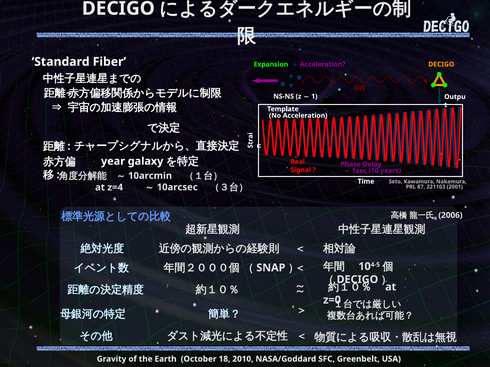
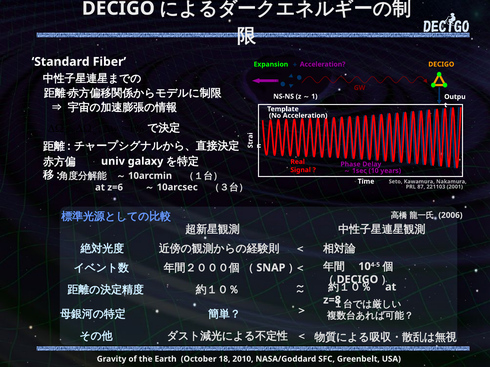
year: year -> univ
z=4: z=4 -> z=6
z=0: z=0 -> z=8
